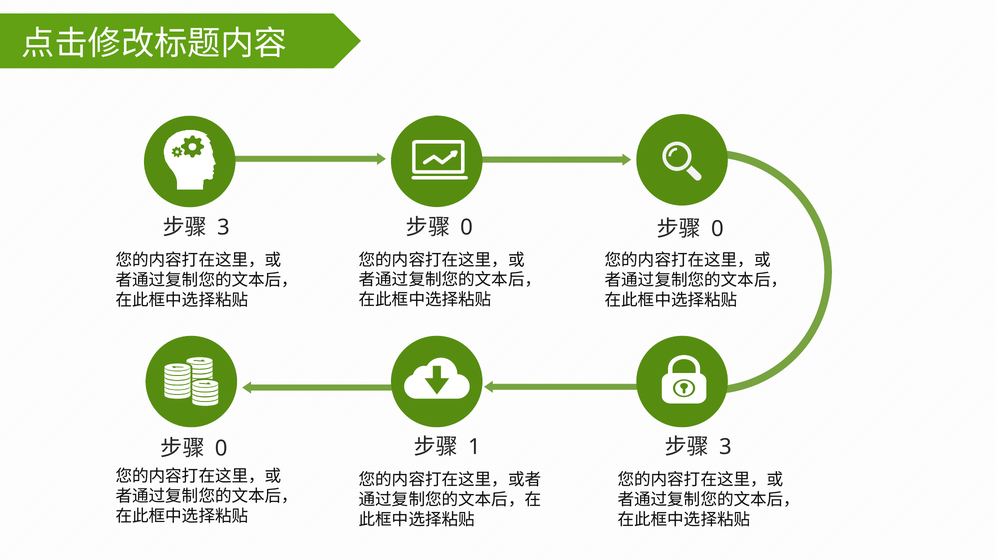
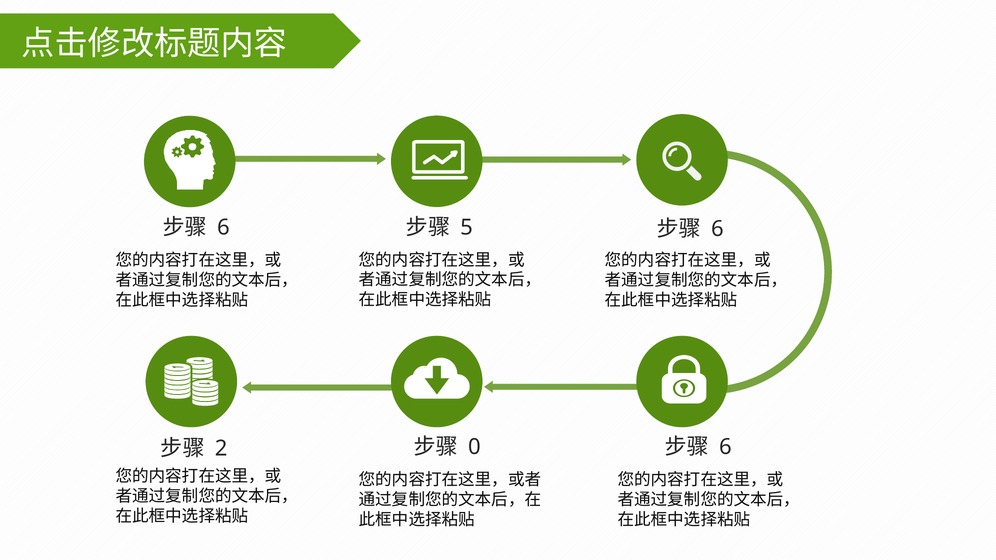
3 at (223, 228): 3 -> 6
0 at (467, 228): 0 -> 5
0 at (717, 229): 0 -> 6
1: 1 -> 0
3 at (725, 447): 3 -> 6
0 at (221, 449): 0 -> 2
